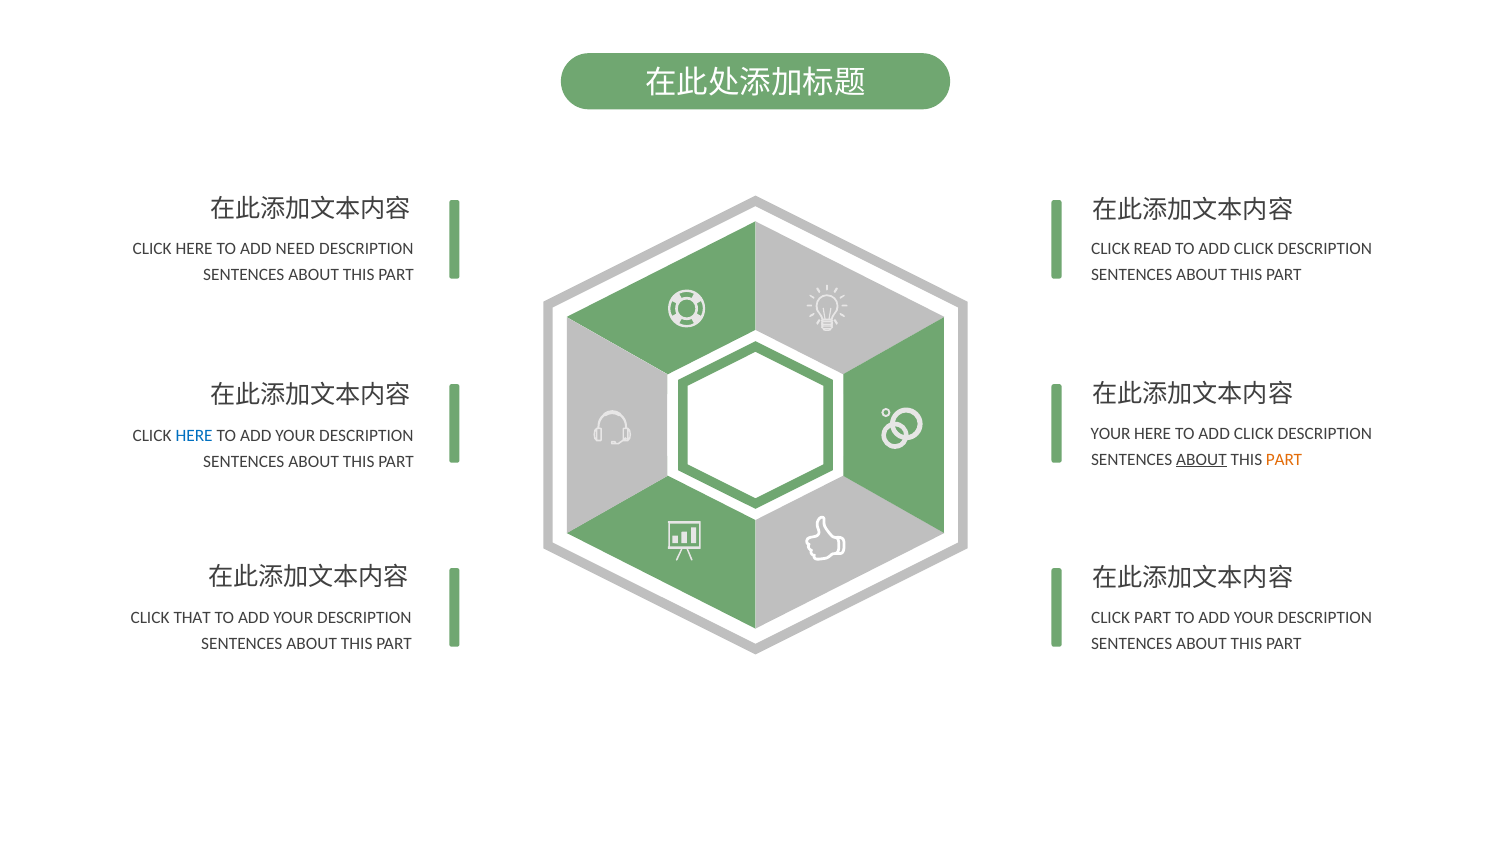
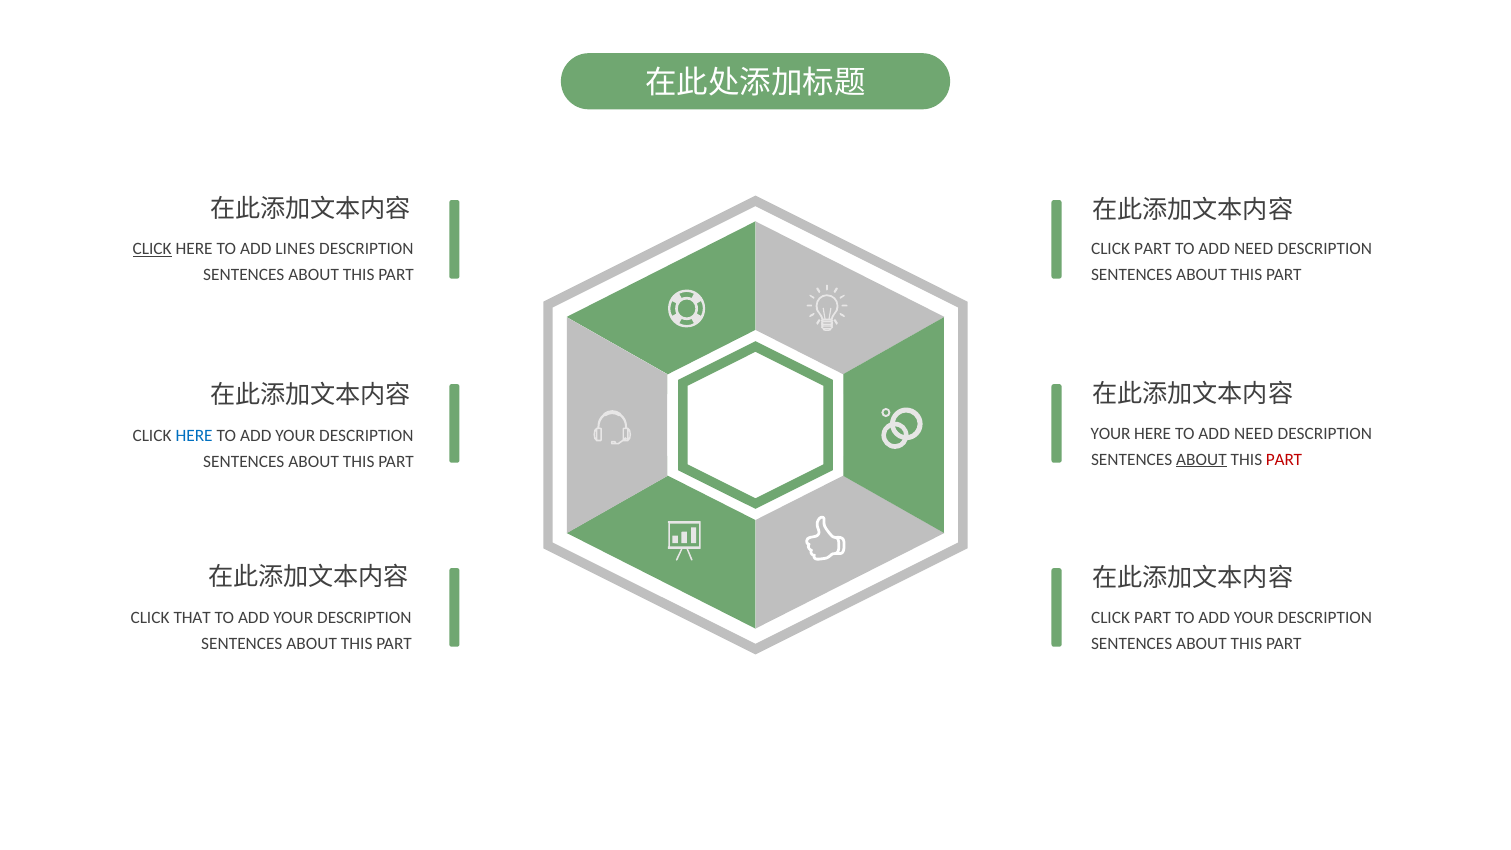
CLICK at (152, 249) underline: none -> present
NEED: NEED -> LINES
READ at (1153, 249): READ -> PART
CLICK at (1254, 249): CLICK -> NEED
HERE TO ADD CLICK: CLICK -> NEED
PART at (1284, 459) colour: orange -> red
